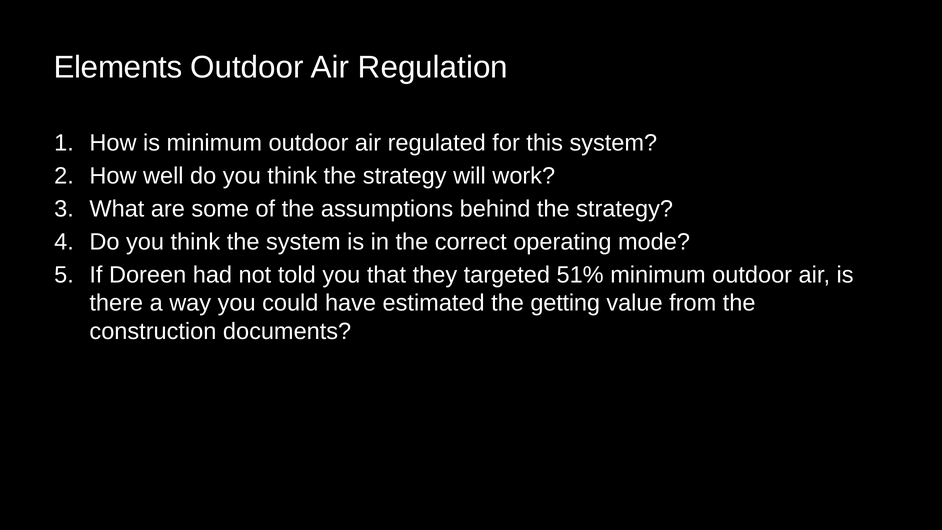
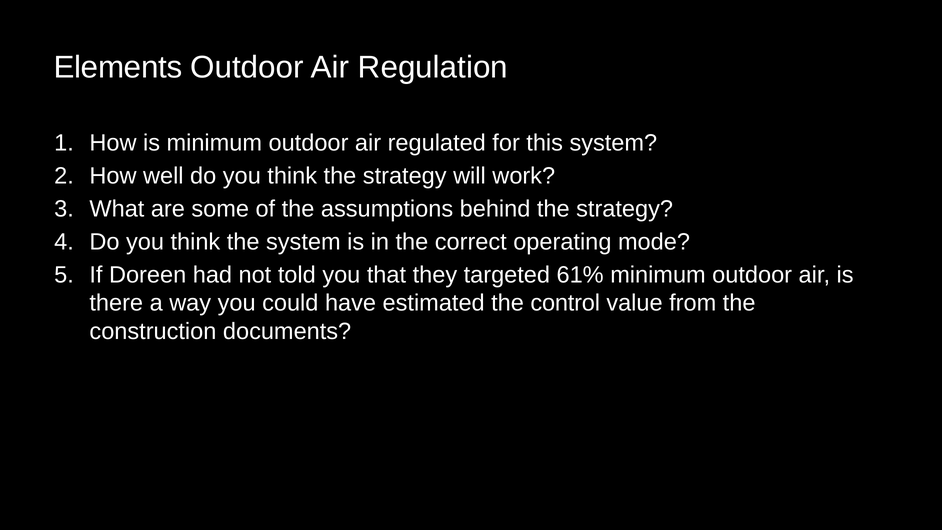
51%: 51% -> 61%
getting: getting -> control
